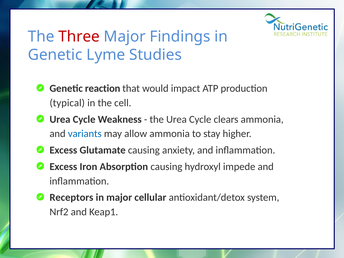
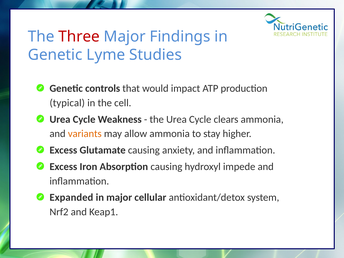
reaction: reaction -> controls
variants colour: blue -> orange
Receptors: Receptors -> Expanded
